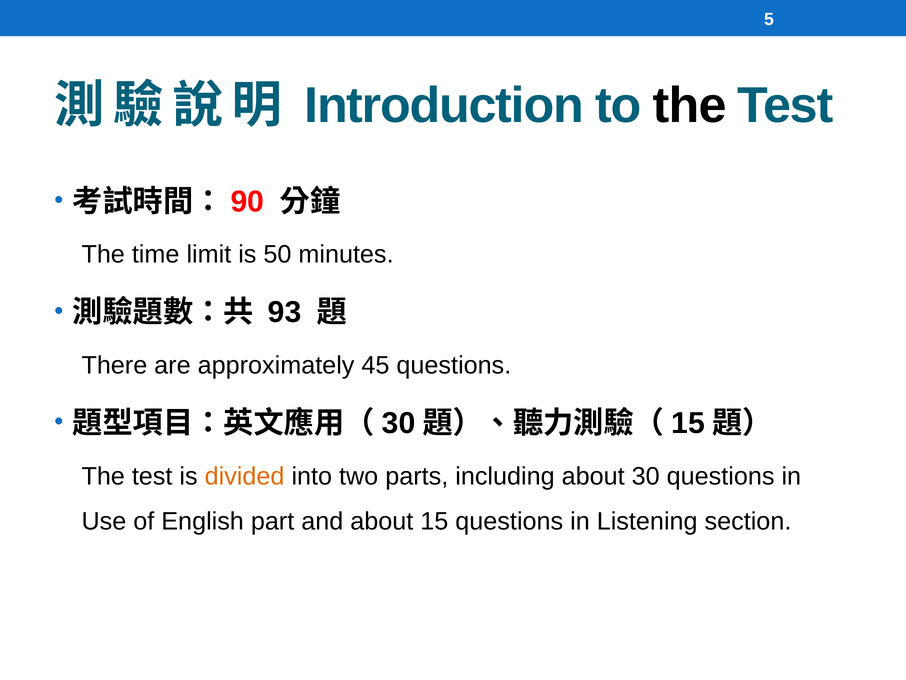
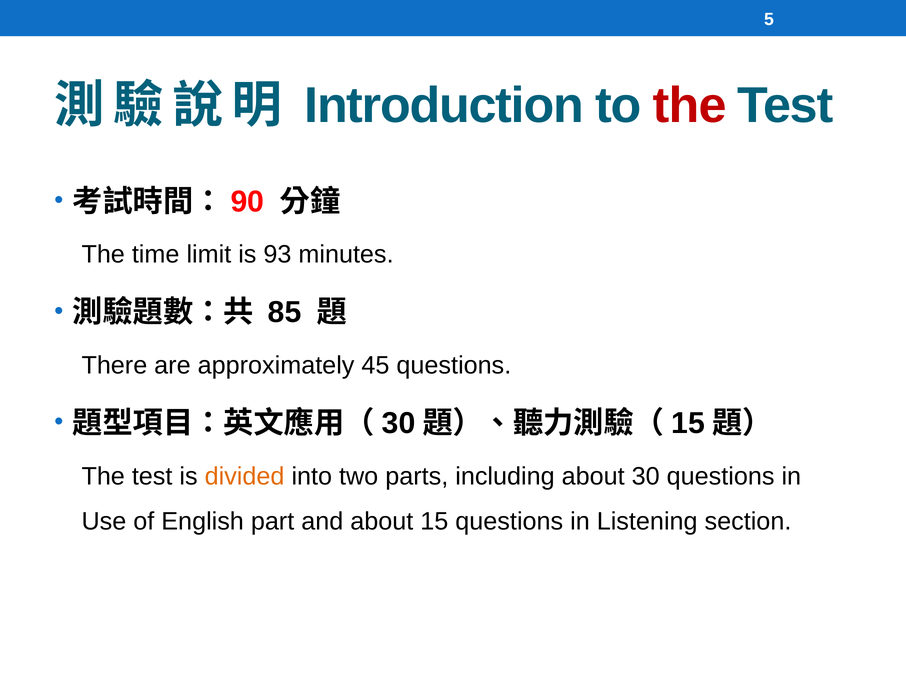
the at (690, 105) colour: black -> red
50: 50 -> 93
93: 93 -> 85
